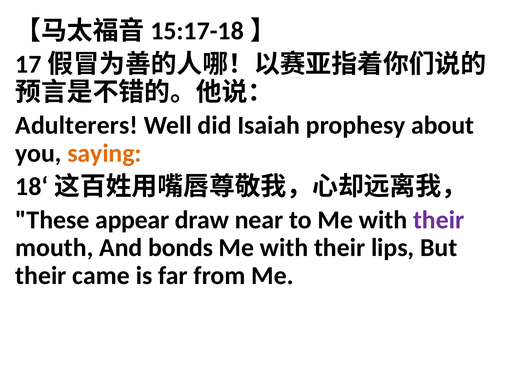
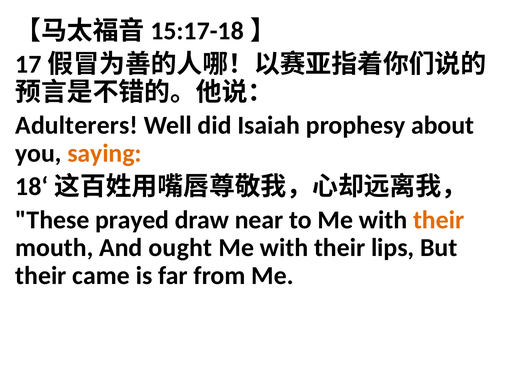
appear: appear -> prayed
their at (439, 220) colour: purple -> orange
bonds: bonds -> ought
